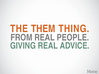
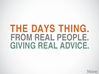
THEM: THEM -> DAYS
